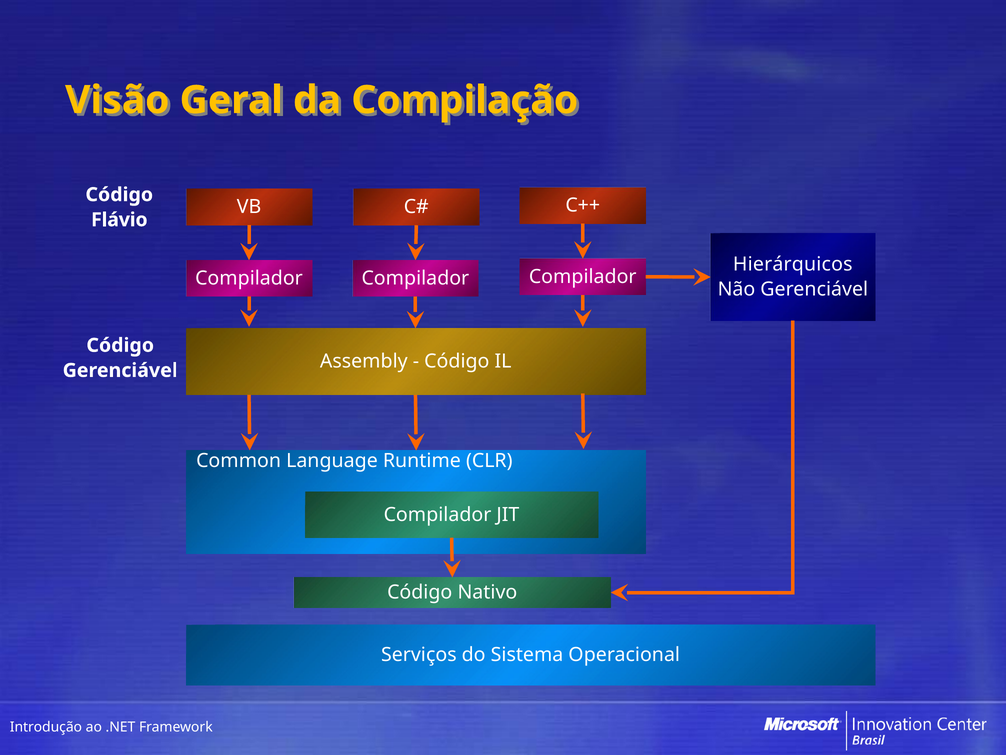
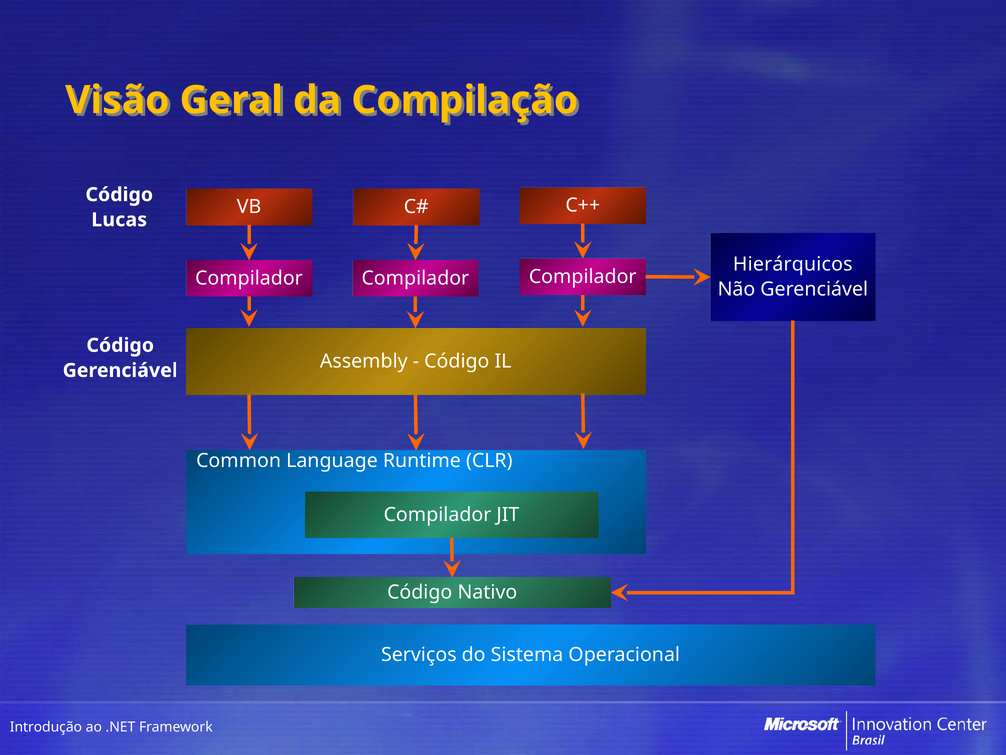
Flávio: Flávio -> Lucas
